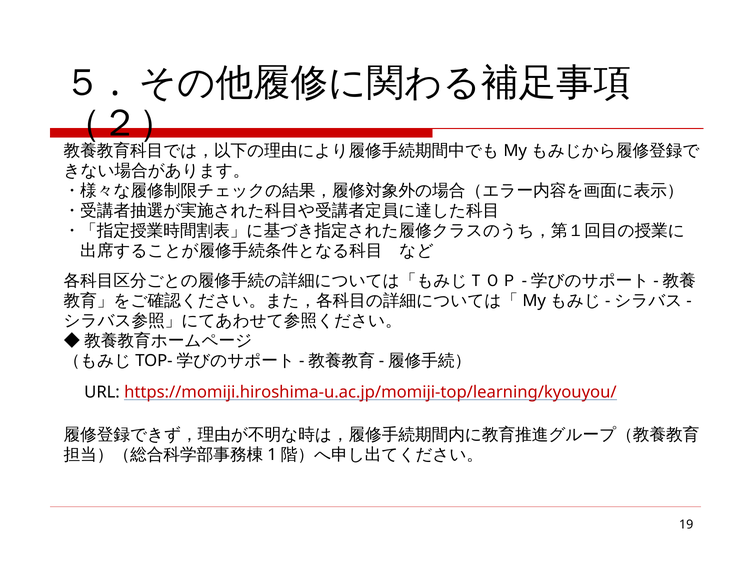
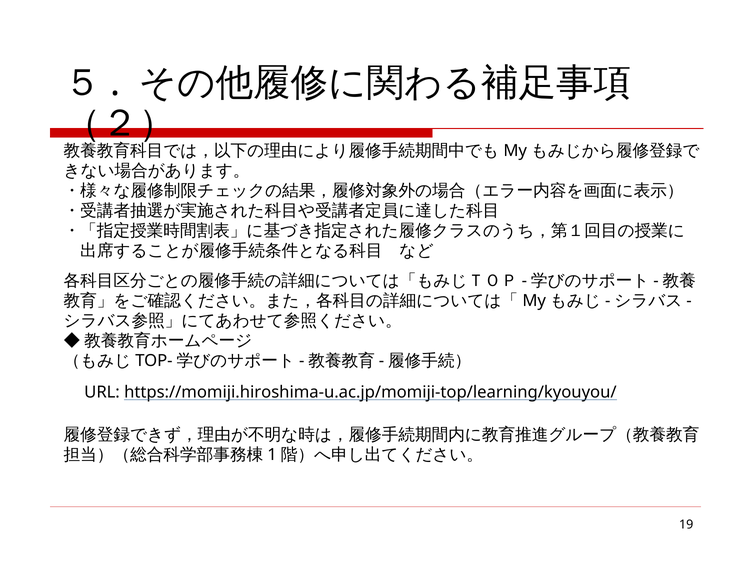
https://momiji.hiroshima-u.ac.jp/momiji-top/learning/kyouyou/ colour: red -> black
